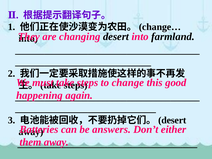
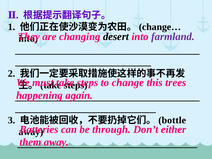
farmland colour: black -> purple
good: good -> trees
desert at (172, 120): desert -> bottle
answers: answers -> through
